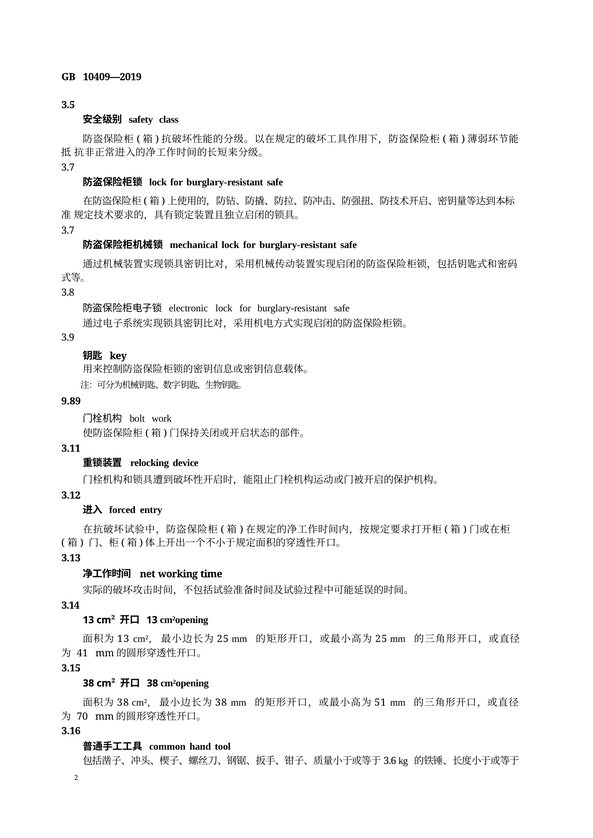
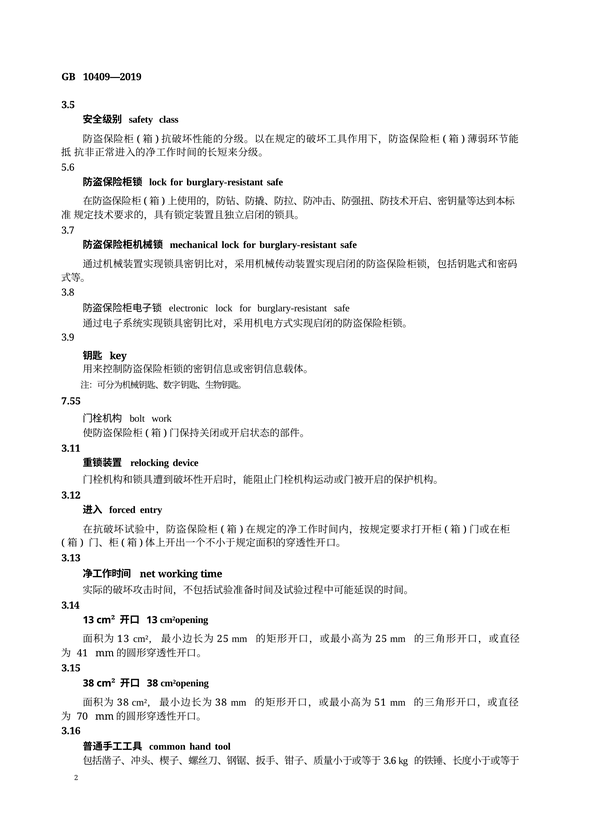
3.7 at (68, 168): 3.7 -> 5.6
9.89: 9.89 -> 7.55
